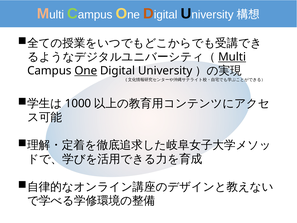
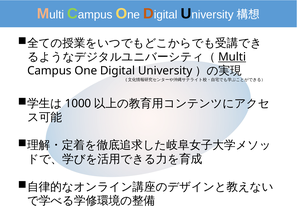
One underline: present -> none
